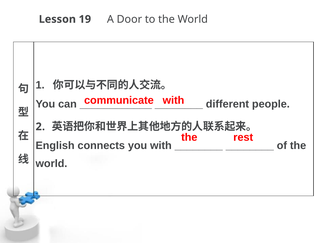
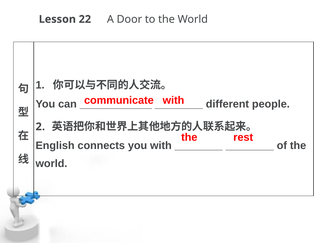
19: 19 -> 22
